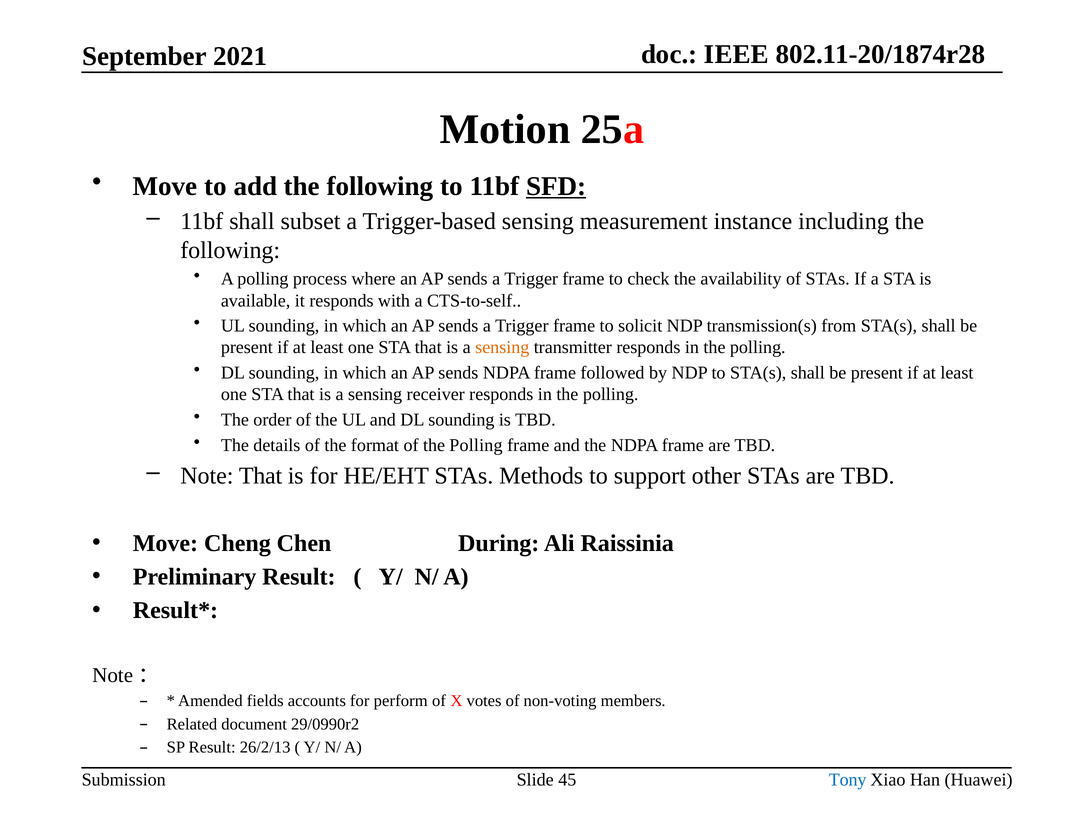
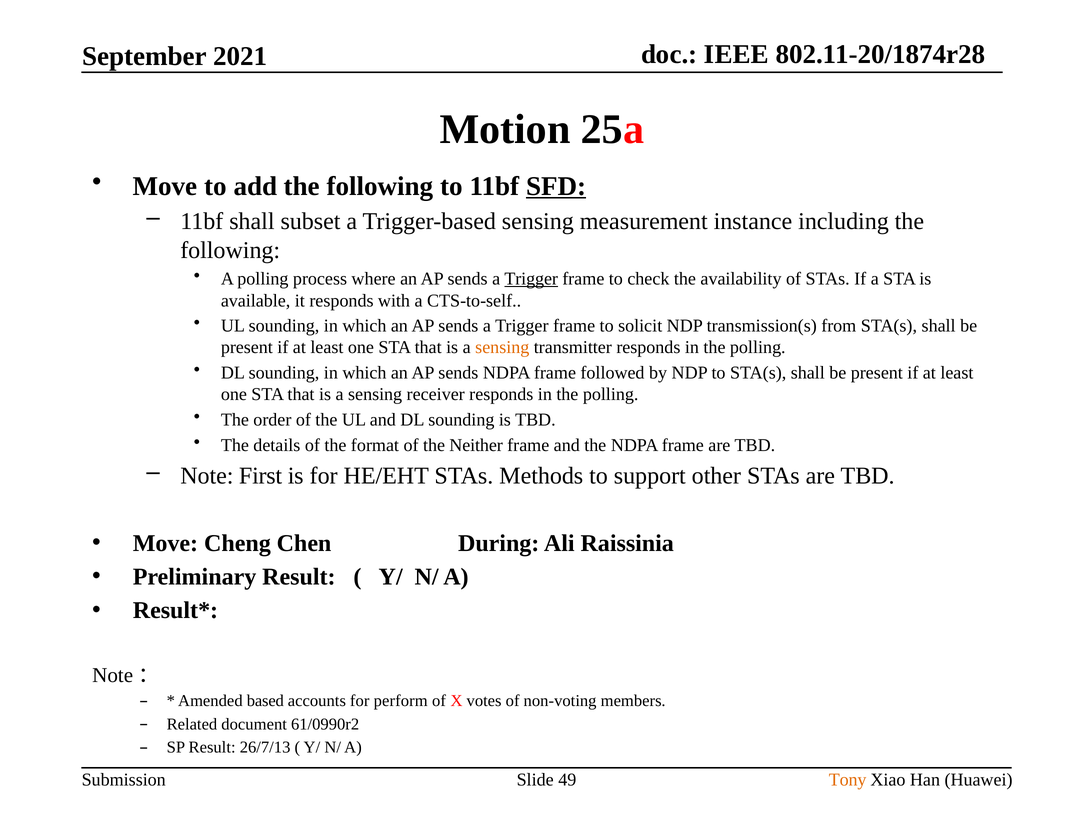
Trigger at (531, 279) underline: none -> present
of the Polling: Polling -> Neither
Note That: That -> First
fields: fields -> based
29/0990r2: 29/0990r2 -> 61/0990r2
26/2/13: 26/2/13 -> 26/7/13
45: 45 -> 49
Tony colour: blue -> orange
